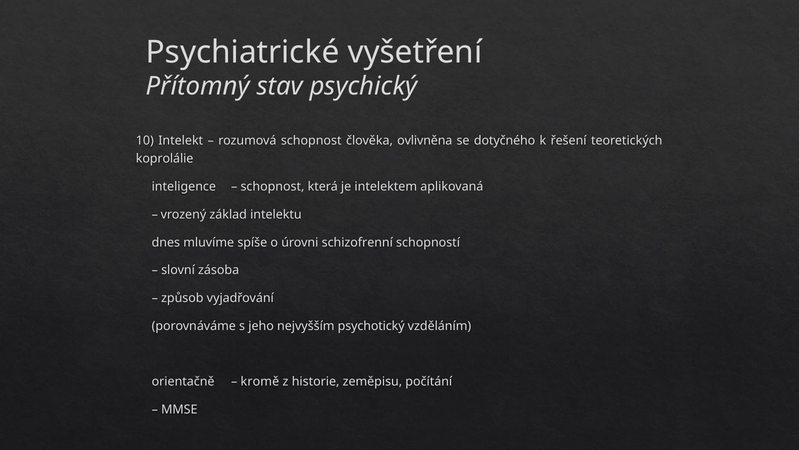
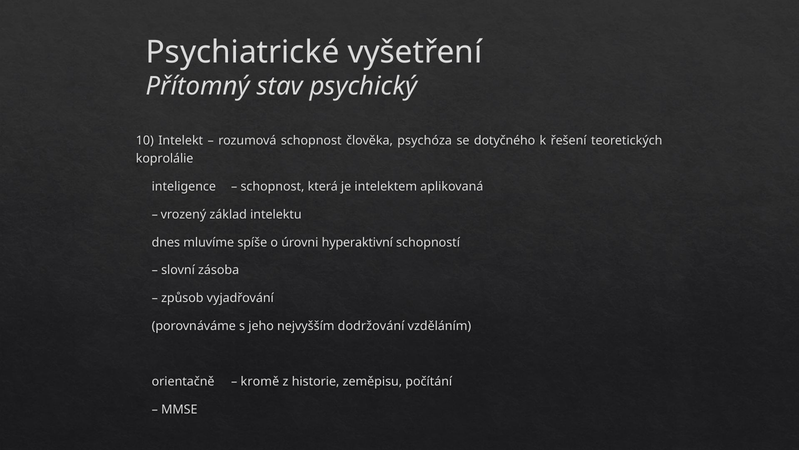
ovlivněna: ovlivněna -> psychóza
schizofrenní: schizofrenní -> hyperaktivní
psychotický: psychotický -> dodržování
